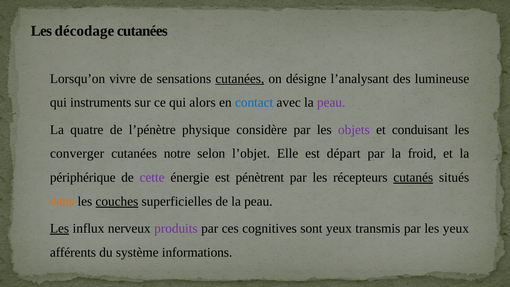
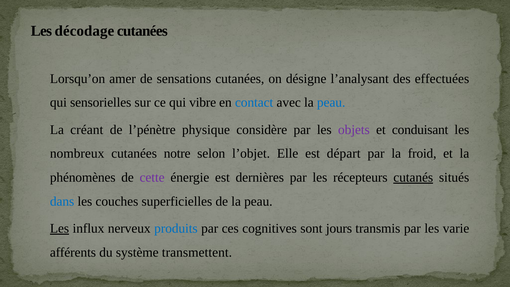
vivre: vivre -> amer
cutanées at (240, 79) underline: present -> none
lumineuse: lumineuse -> effectuées
instruments: instruments -> sensorielles
alors: alors -> vibre
peau at (331, 103) colour: purple -> blue
quatre: quatre -> créant
converger: converger -> nombreux
périphérique: périphérique -> phénomènes
pénètrent: pénètrent -> dernières
dans colour: orange -> blue
couches underline: present -> none
produits colour: purple -> blue
sont yeux: yeux -> jours
les yeux: yeux -> varie
informations: informations -> transmettent
